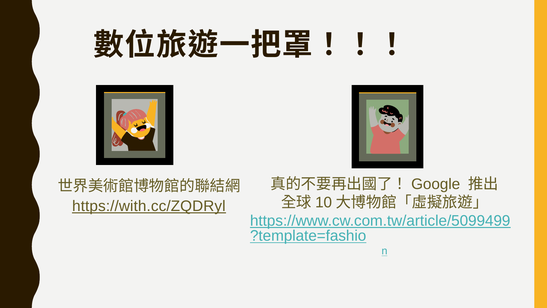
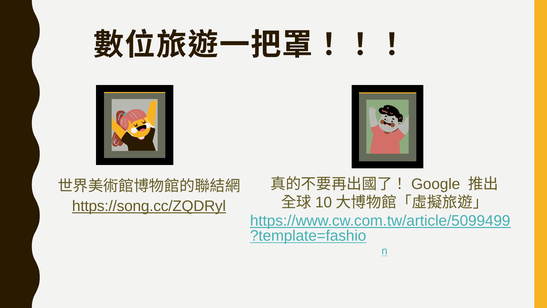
https://with.cc/ZQDRyl: https://with.cc/ZQDRyl -> https://song.cc/ZQDRyl
